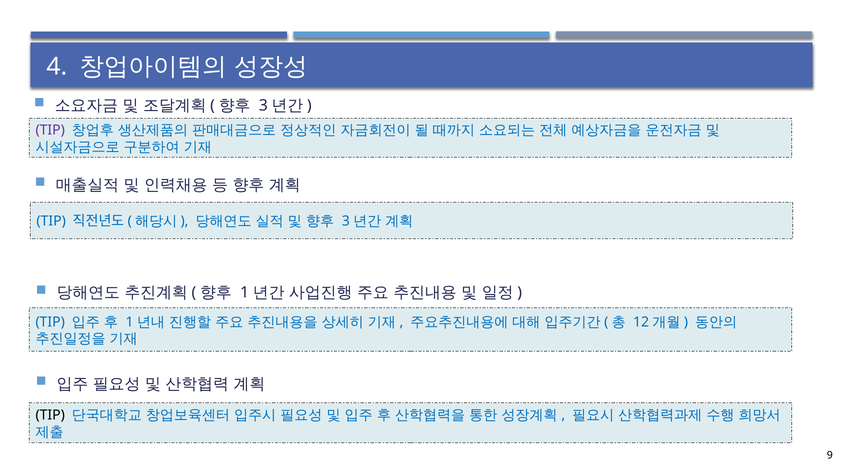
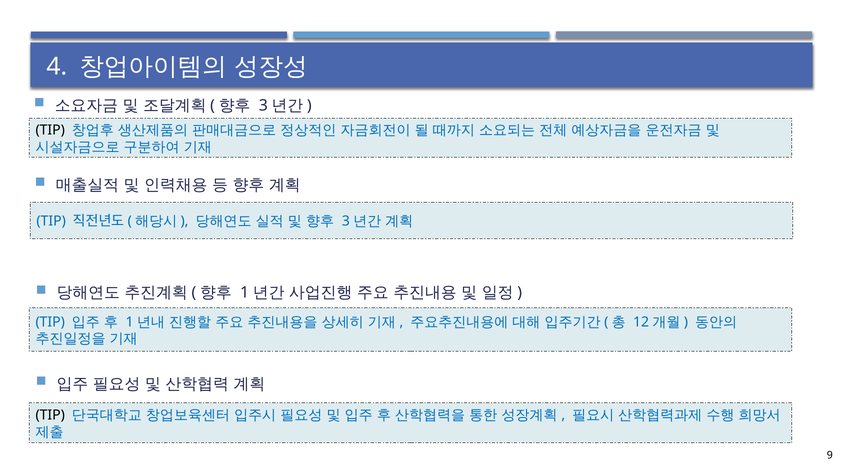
TIP at (50, 130) colour: purple -> black
